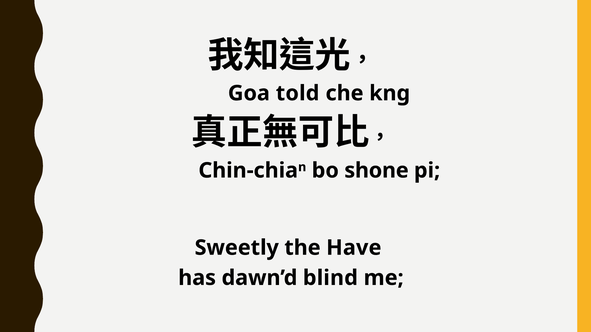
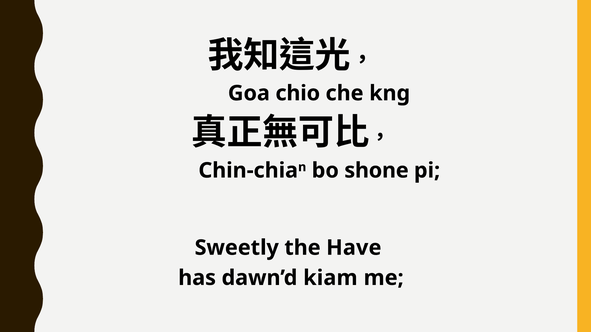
told: told -> chio
blind: blind -> kiam
